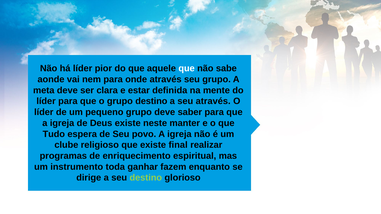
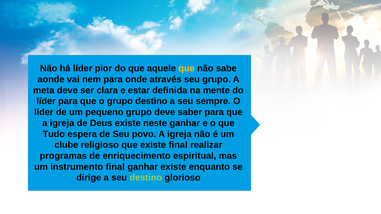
que at (187, 69) colour: white -> yellow
seu através: através -> sempre
neste manter: manter -> ganhar
instrumento toda: toda -> ﬁnal
ganhar fazem: fazem -> existe
